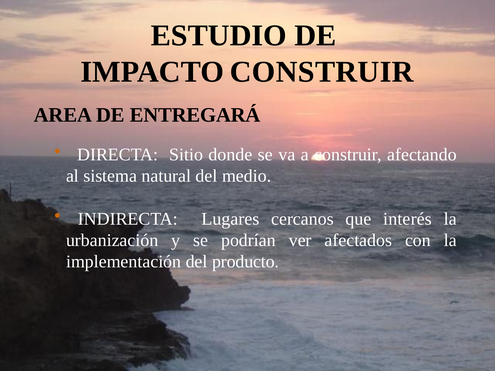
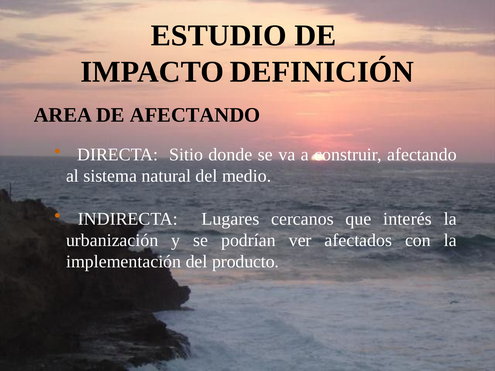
IMPACTO CONSTRUIR: CONSTRUIR -> DEFINICIÓN
DE ENTREGARÁ: ENTREGARÁ -> AFECTANDO
